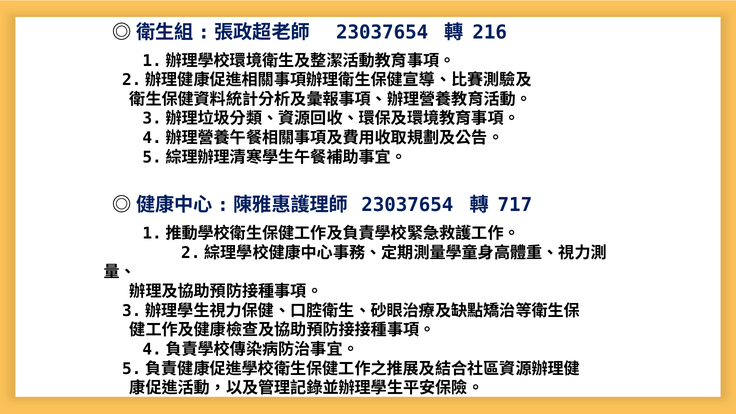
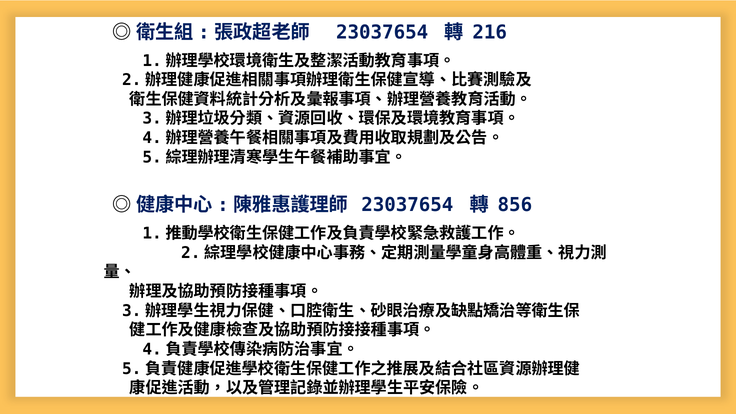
717: 717 -> 856
